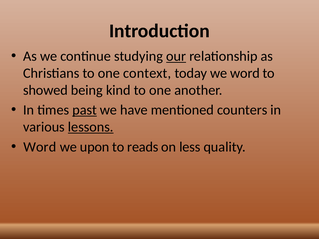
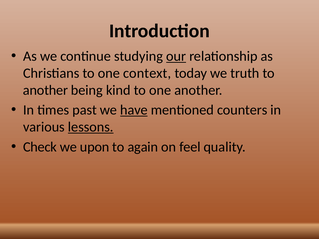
we word: word -> truth
showed at (45, 90): showed -> another
past underline: present -> none
have underline: none -> present
Word at (40, 147): Word -> Check
reads: reads -> again
less: less -> feel
